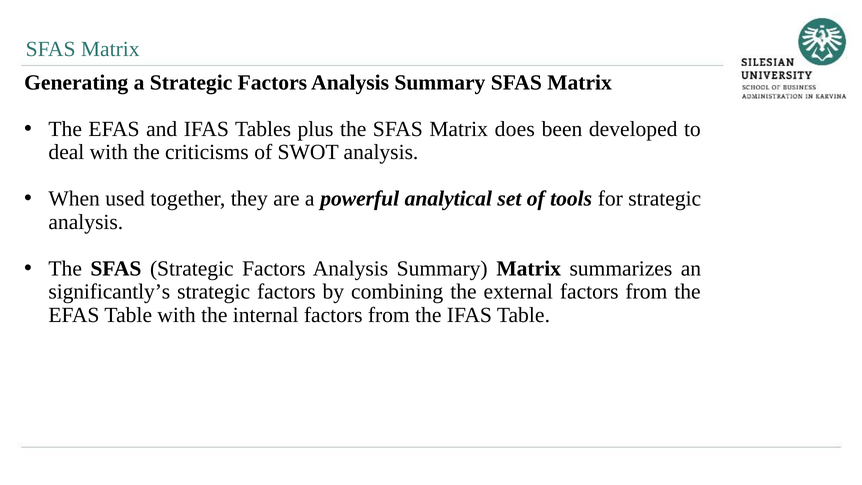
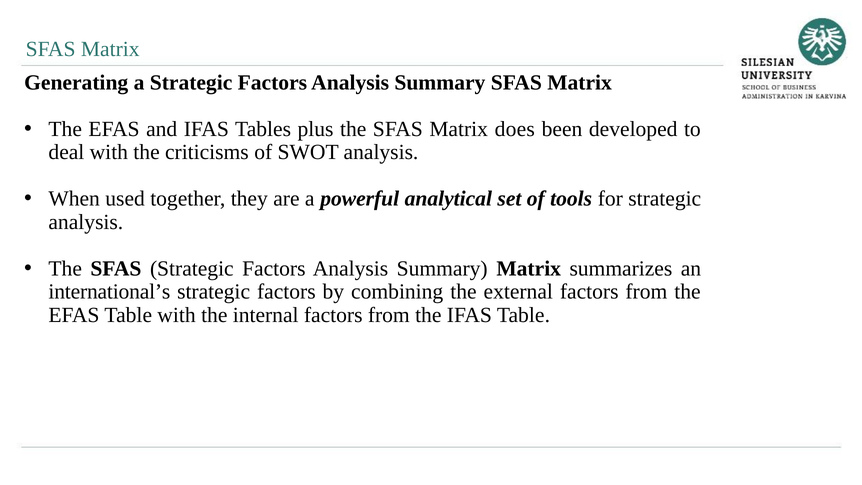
significantly’s: significantly’s -> international’s
